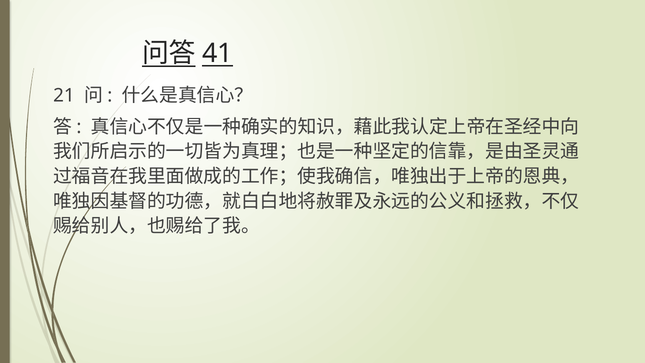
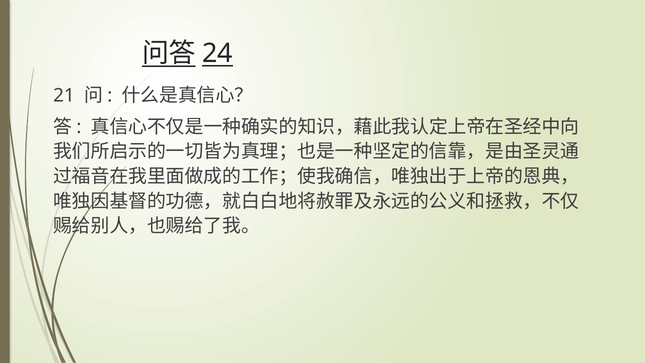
41: 41 -> 24
